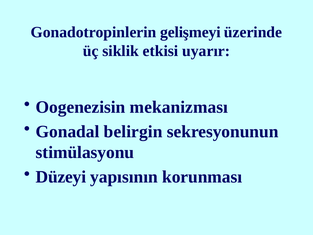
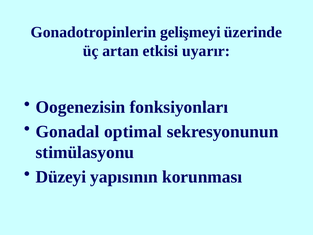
siklik: siklik -> artan
mekanizması: mekanizması -> fonksiyonları
belirgin: belirgin -> optimal
